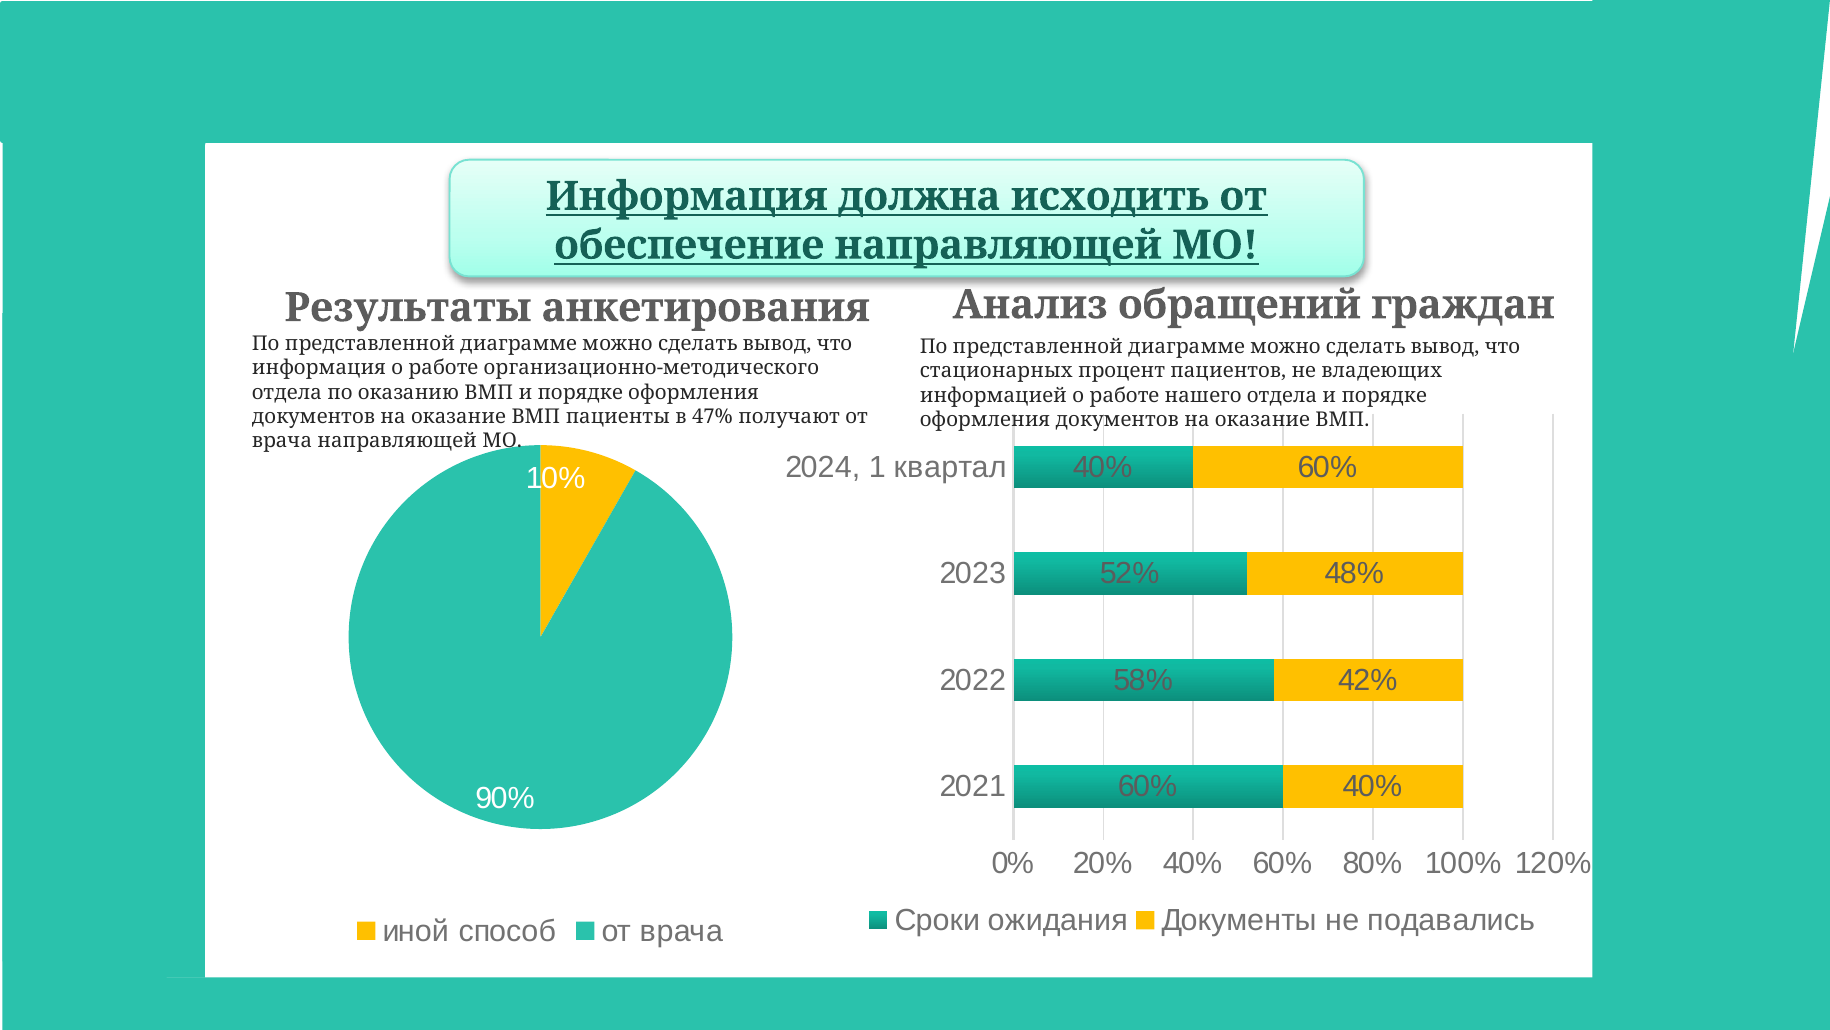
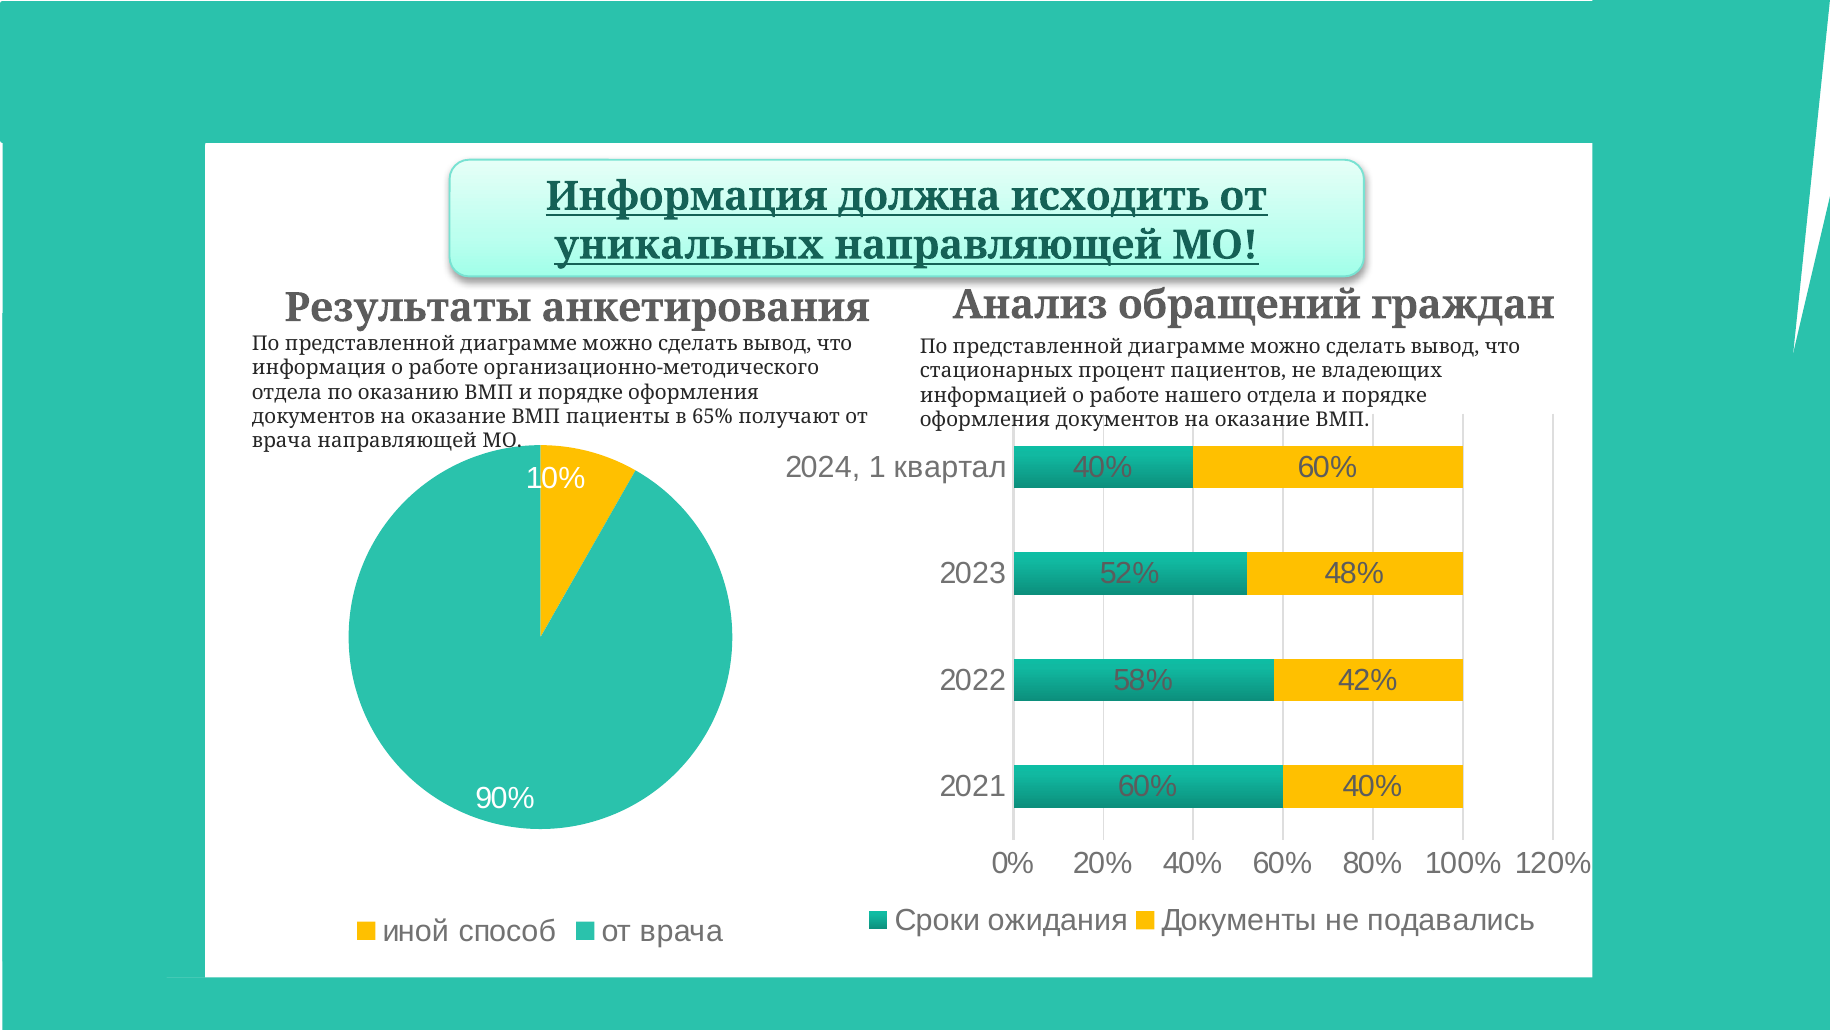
обеспечение: обеспечение -> уникальных
47%: 47% -> 65%
